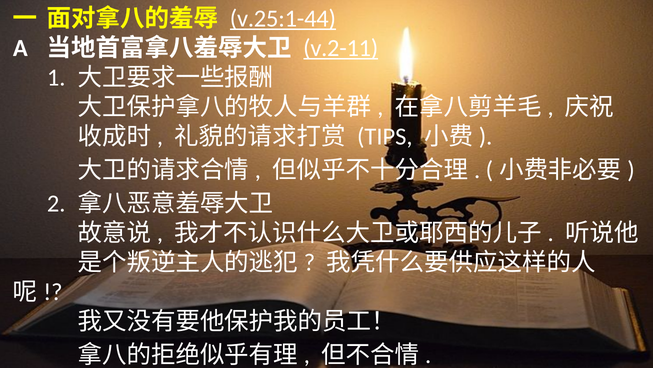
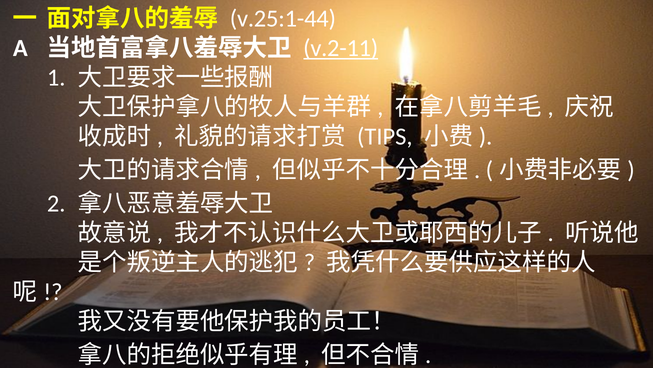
v.25:1-44 underline: present -> none
